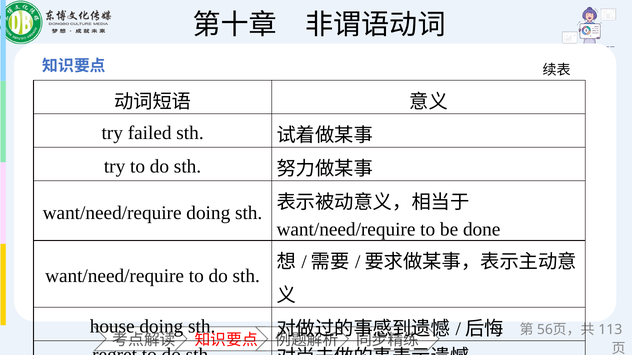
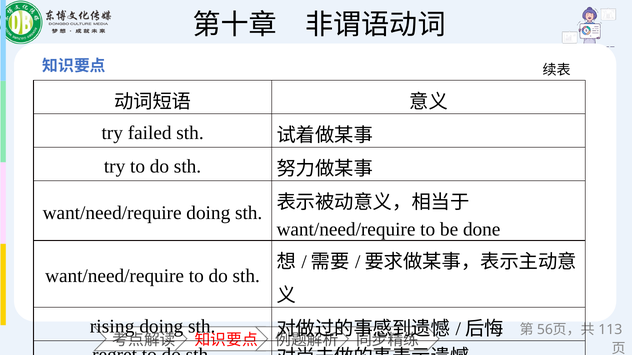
house: house -> rising
